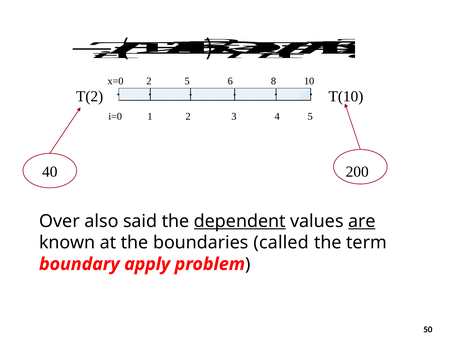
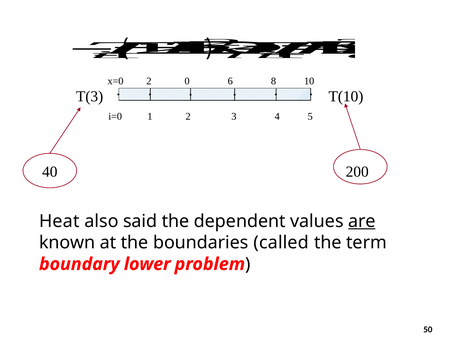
2 5: 5 -> 0
T(2: T(2 -> T(3
Over: Over -> Heat
dependent underline: present -> none
apply: apply -> lower
